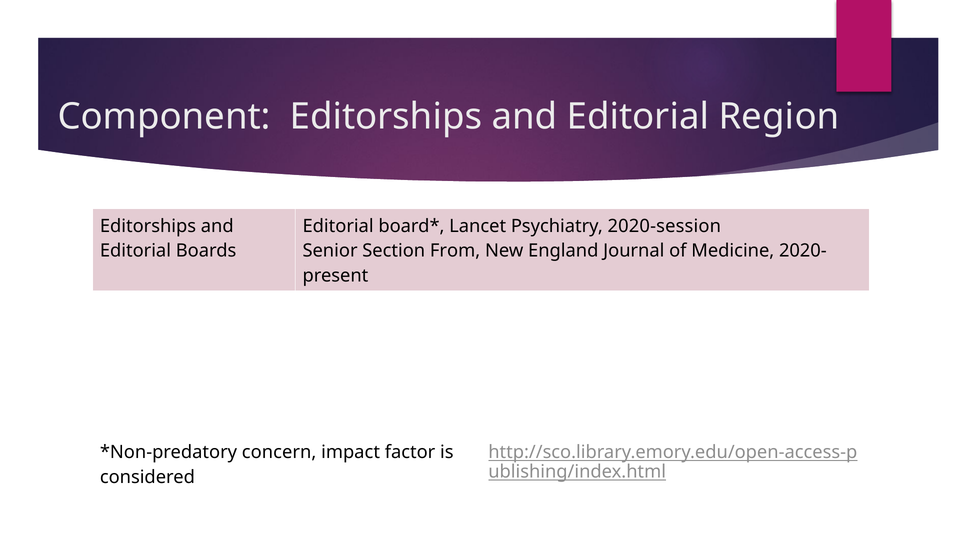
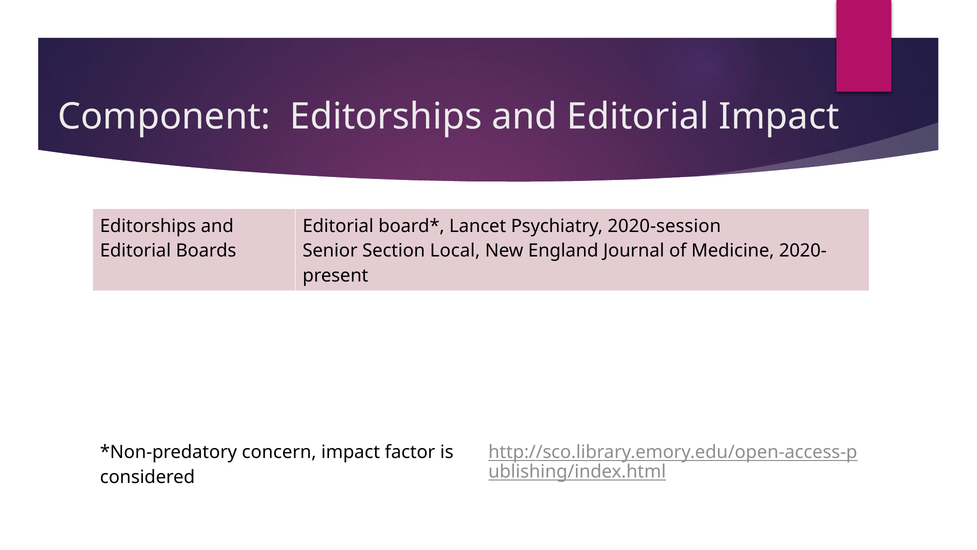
Editorial Region: Region -> Impact
From: From -> Local
